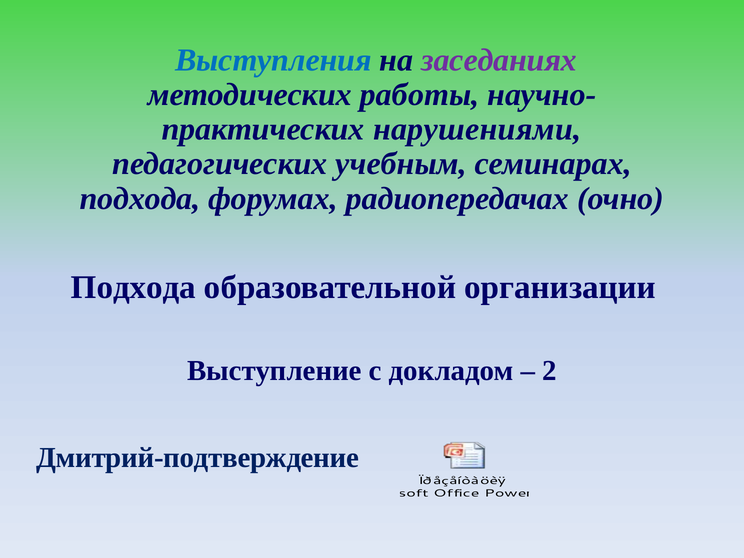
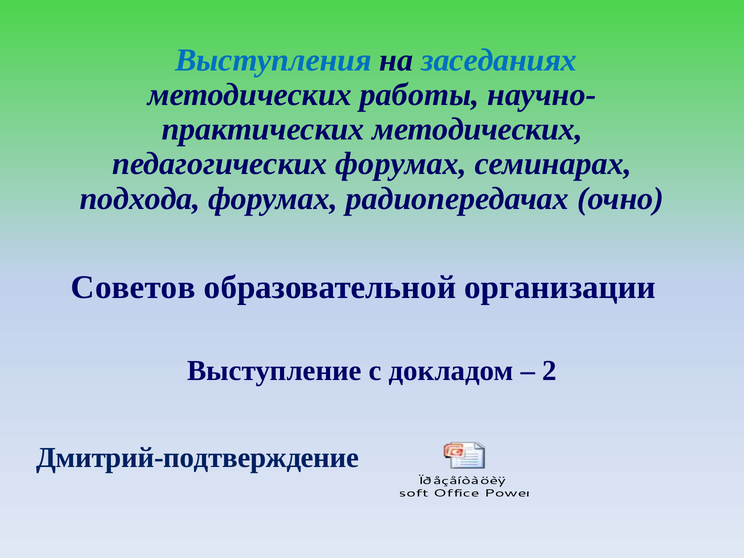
заседаниях colour: purple -> blue
нарушениями at (477, 129): нарушениями -> методических
педагогических учебным: учебным -> форумах
Подхода at (133, 287): Подхода -> Советов
